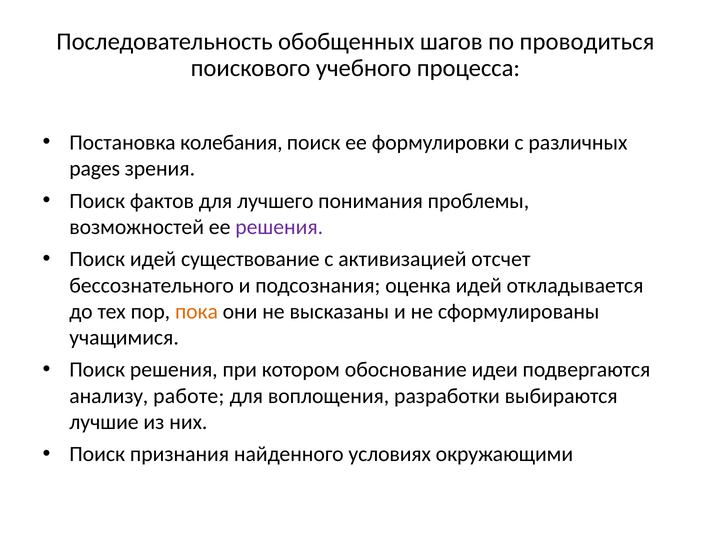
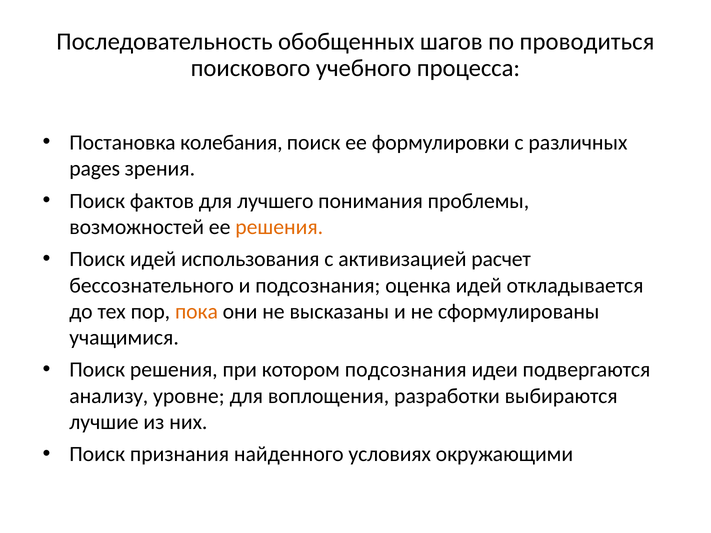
решения at (279, 227) colour: purple -> orange
существование: существование -> использования
отсчет: отсчет -> расчет
котором обоснование: обоснование -> подсознания
работе: работе -> уровне
